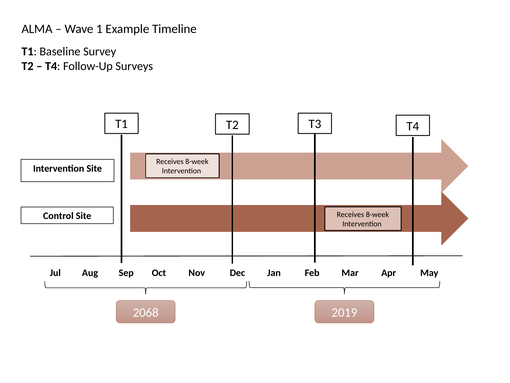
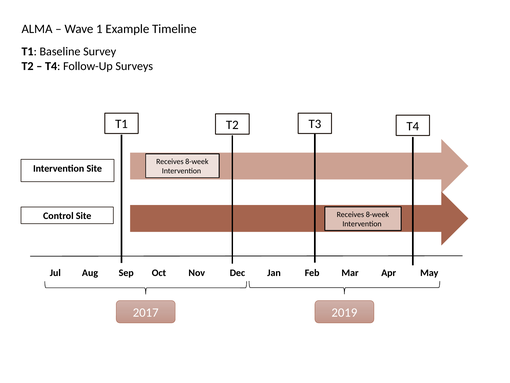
2068: 2068 -> 2017
